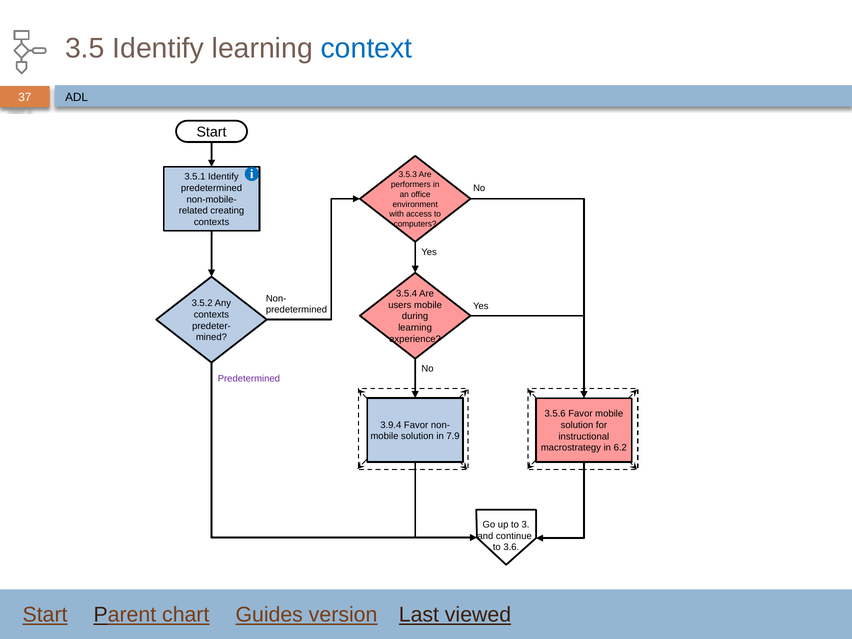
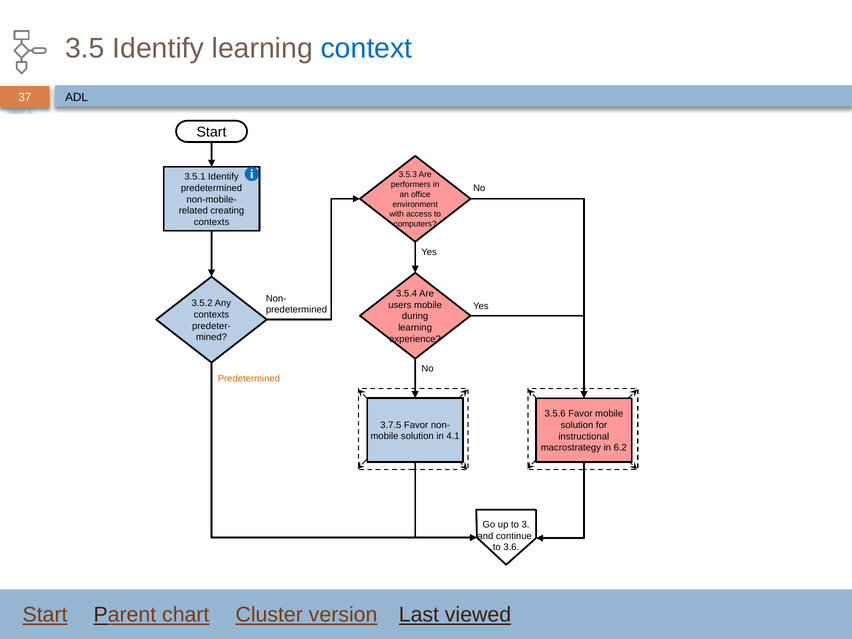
Predetermined at (249, 379) colour: purple -> orange
3.9.4: 3.9.4 -> 3.7.5
7.9: 7.9 -> 4.1
Guides: Guides -> Cluster
